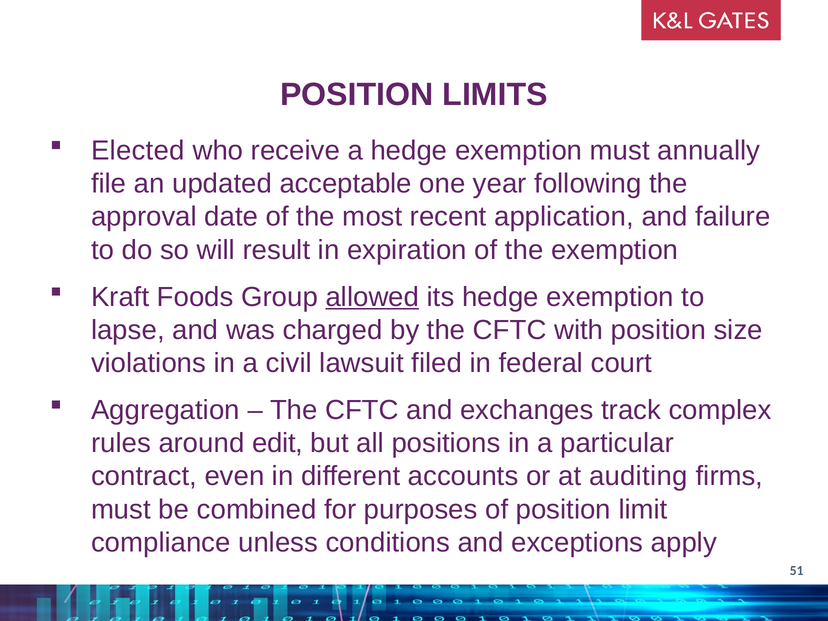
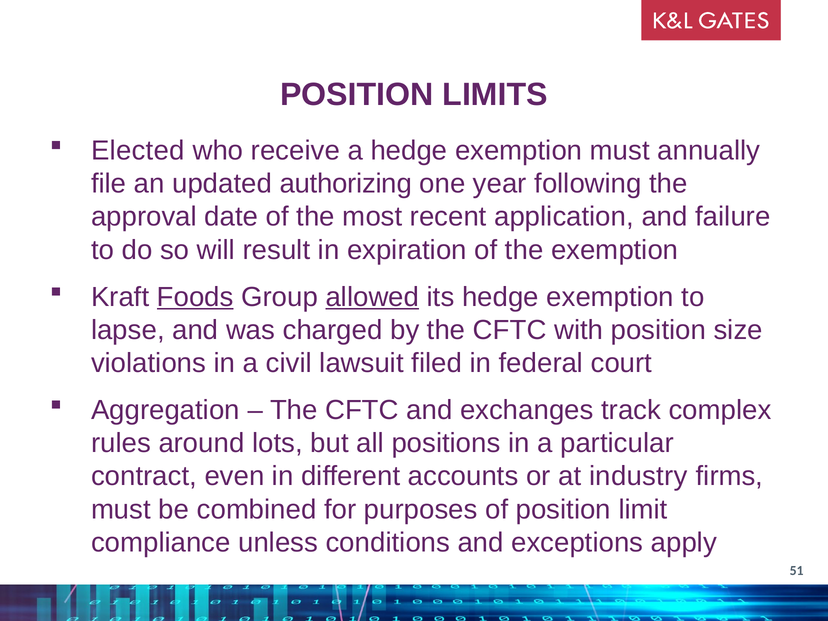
acceptable: acceptable -> authorizing
Foods underline: none -> present
edit: edit -> lots
auditing: auditing -> industry
